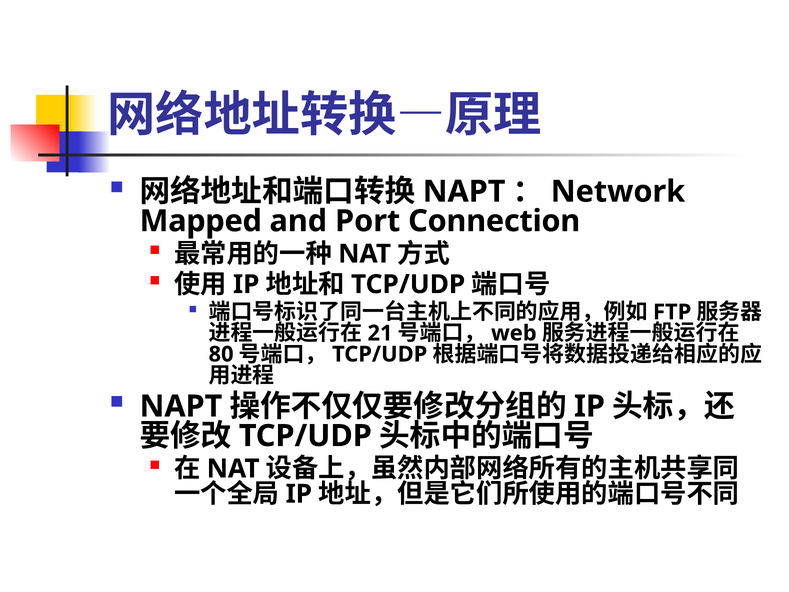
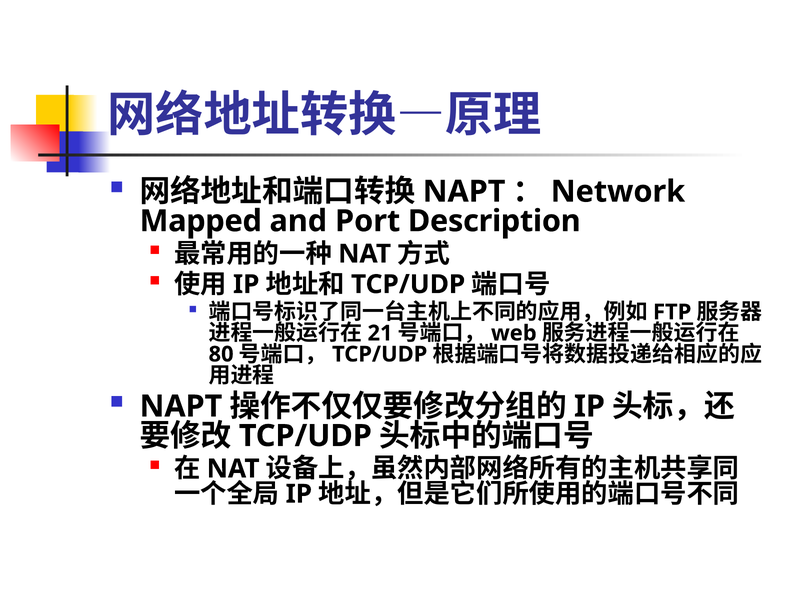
Connection: Connection -> Description
